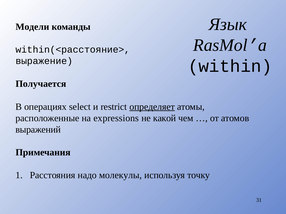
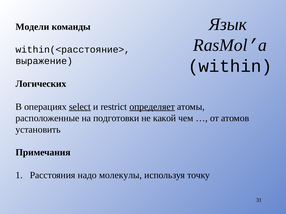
Получается: Получается -> Логических
select underline: none -> present
expressions: expressions -> подготовки
выражений: выражений -> установить
